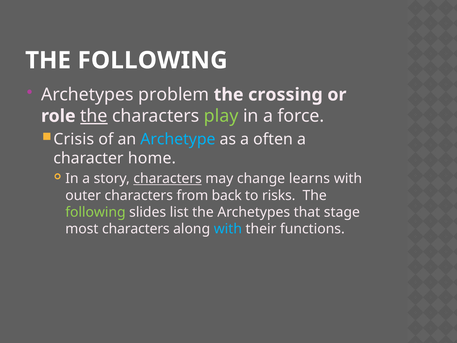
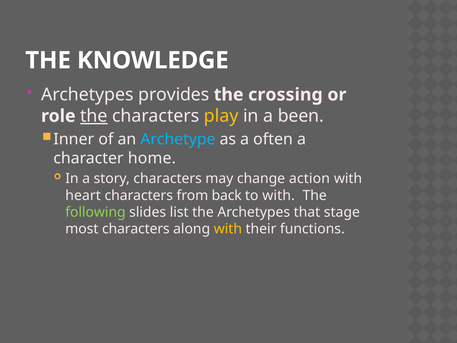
FOLLOWING at (153, 60): FOLLOWING -> KNOWLEDGE
problem: problem -> provides
play colour: light green -> yellow
force: force -> been
Crisis: Crisis -> Inner
characters at (168, 178) underline: present -> none
learns: learns -> action
outer: outer -> heart
to risks: risks -> with
with at (228, 229) colour: light blue -> yellow
